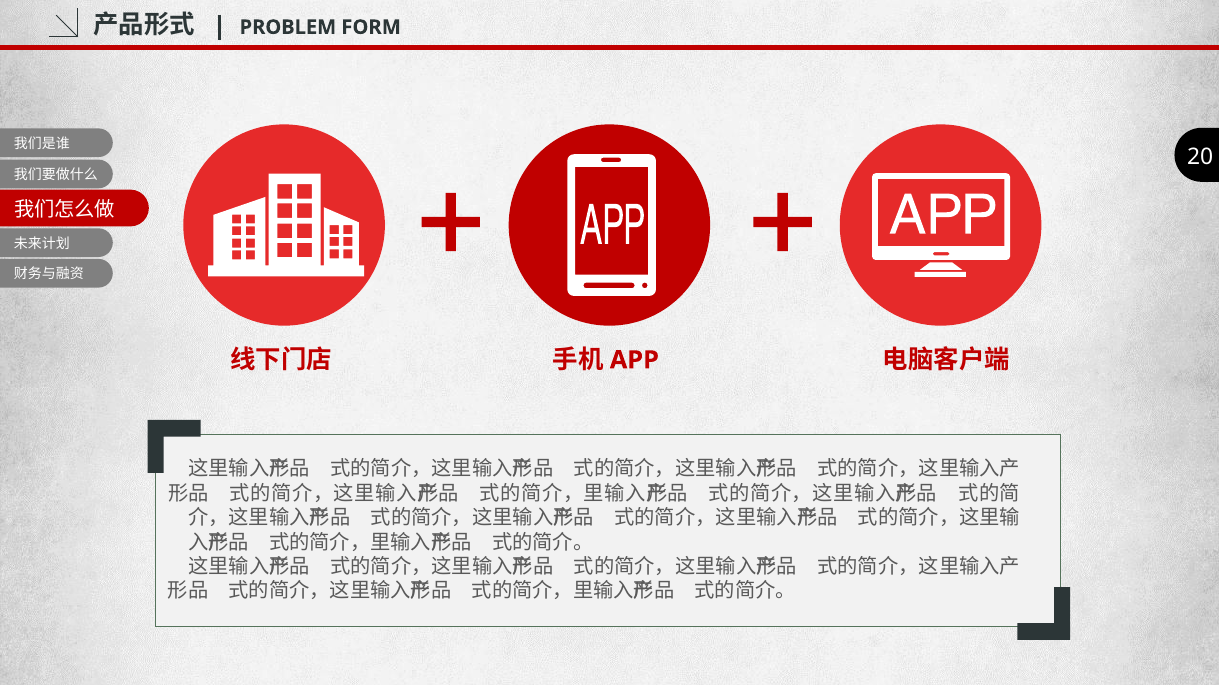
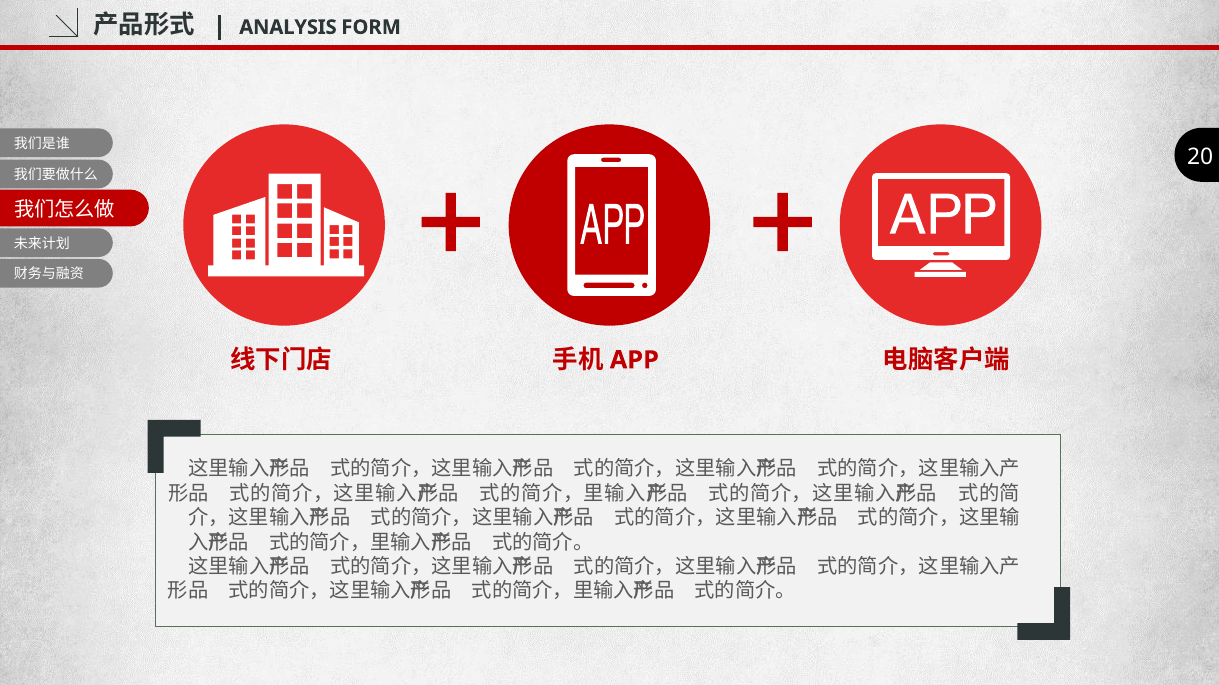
PROBLEM: PROBLEM -> ANALYSIS
